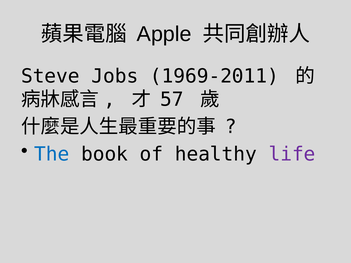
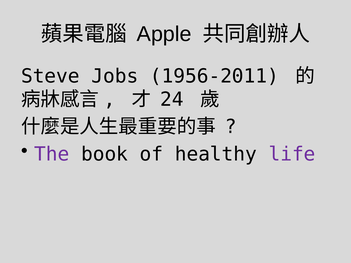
1969-2011: 1969-2011 -> 1956-2011
57: 57 -> 24
The colour: blue -> purple
